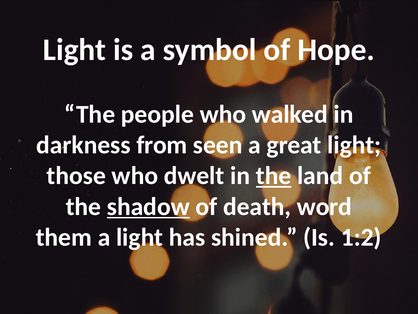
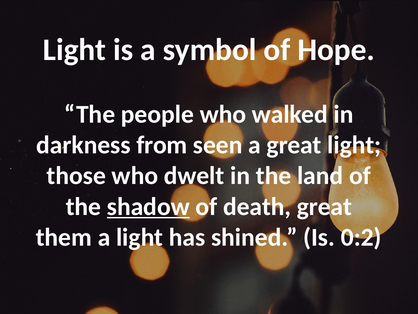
the at (274, 176) underline: present -> none
death word: word -> great
1:2: 1:2 -> 0:2
